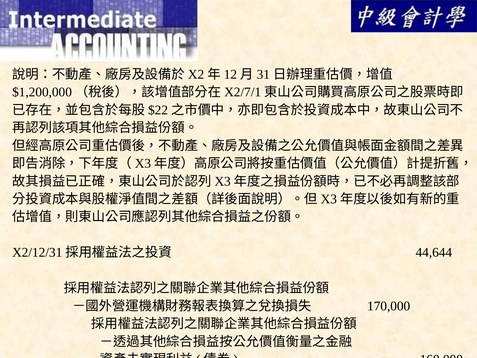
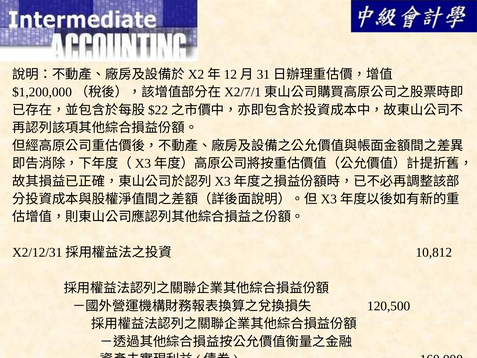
44,644: 44,644 -> 10,812
170,000: 170,000 -> 120,500
